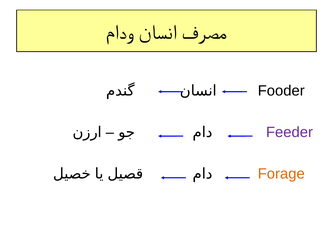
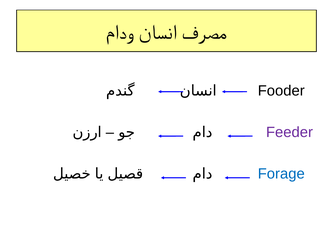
Forage colour: orange -> blue
